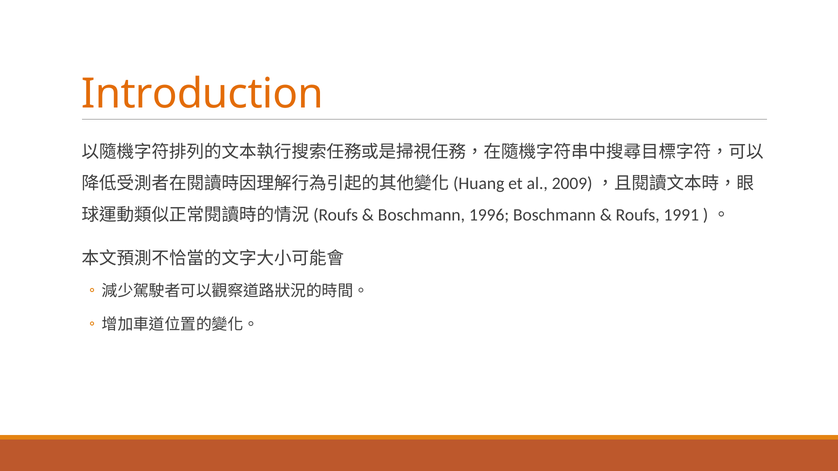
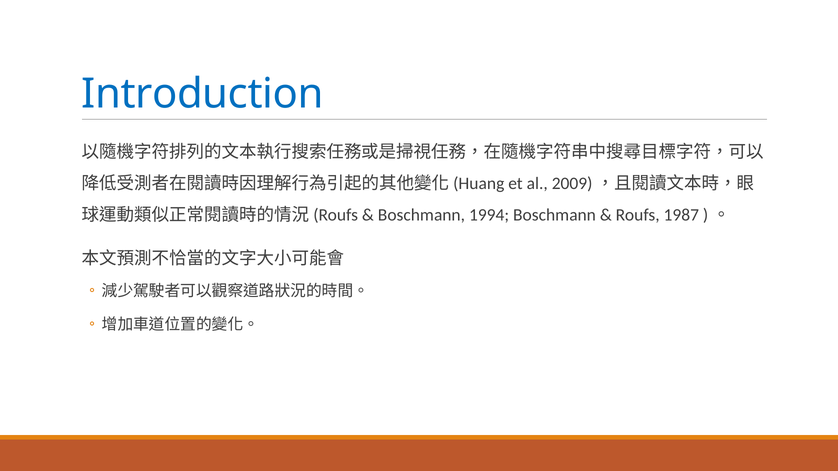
Introduction colour: orange -> blue
1996: 1996 -> 1994
1991: 1991 -> 1987
